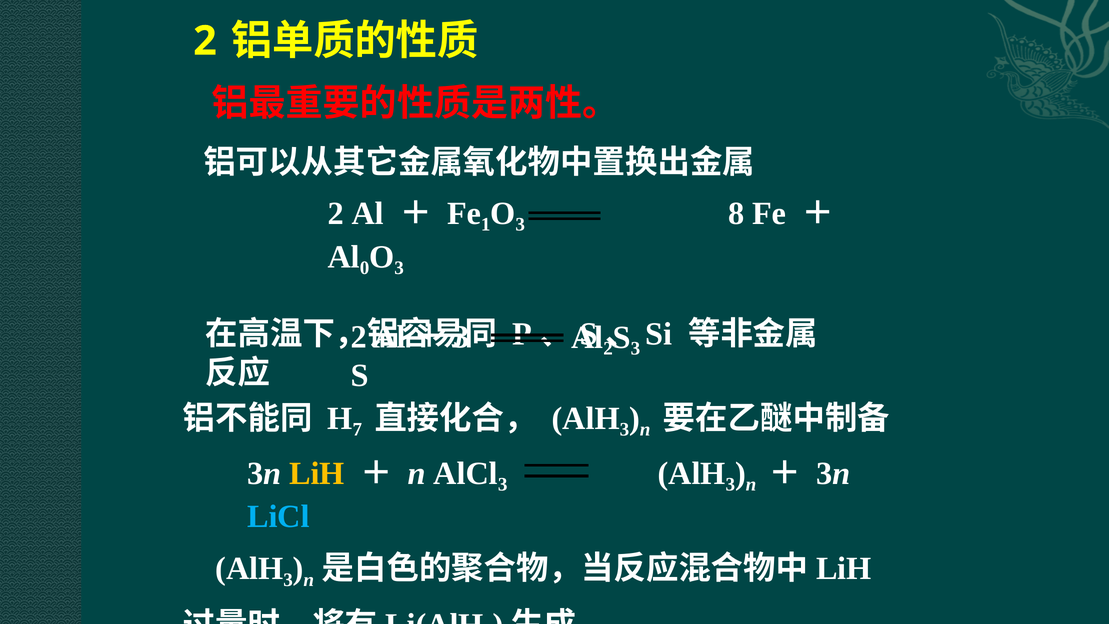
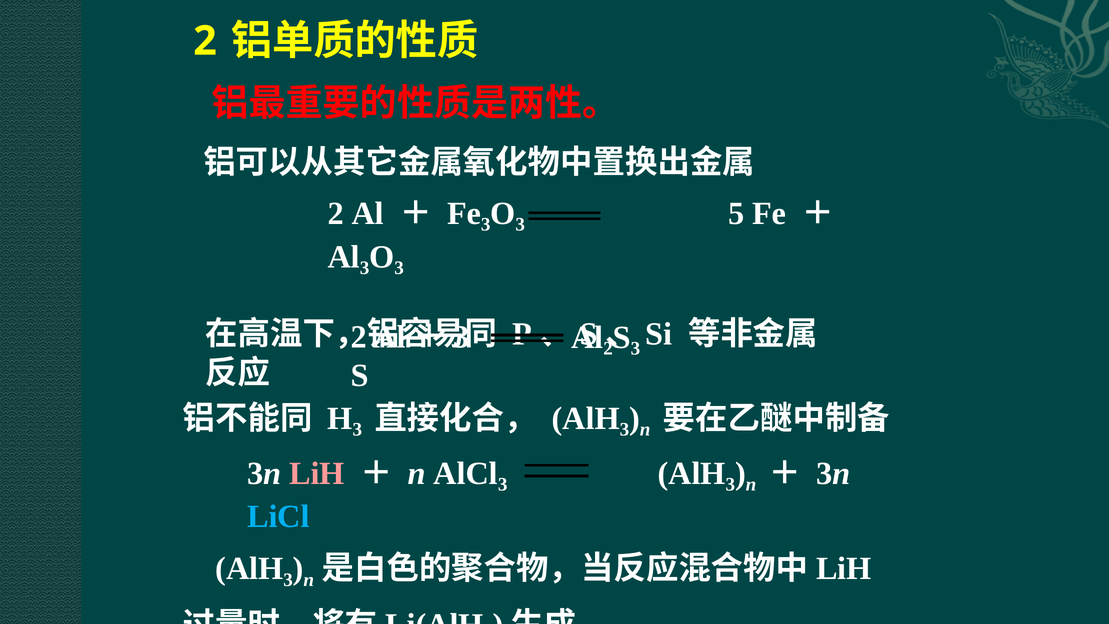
Fe 1: 1 -> 3
8: 8 -> 5
Al 0: 0 -> 3
7 at (357, 429): 7 -> 3
LiH at (317, 473) colour: yellow -> pink
